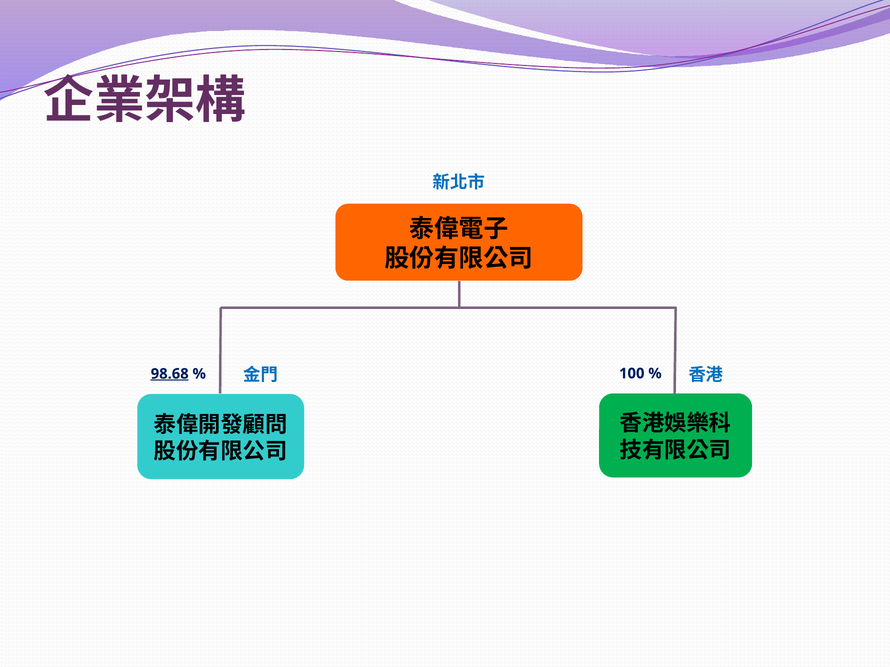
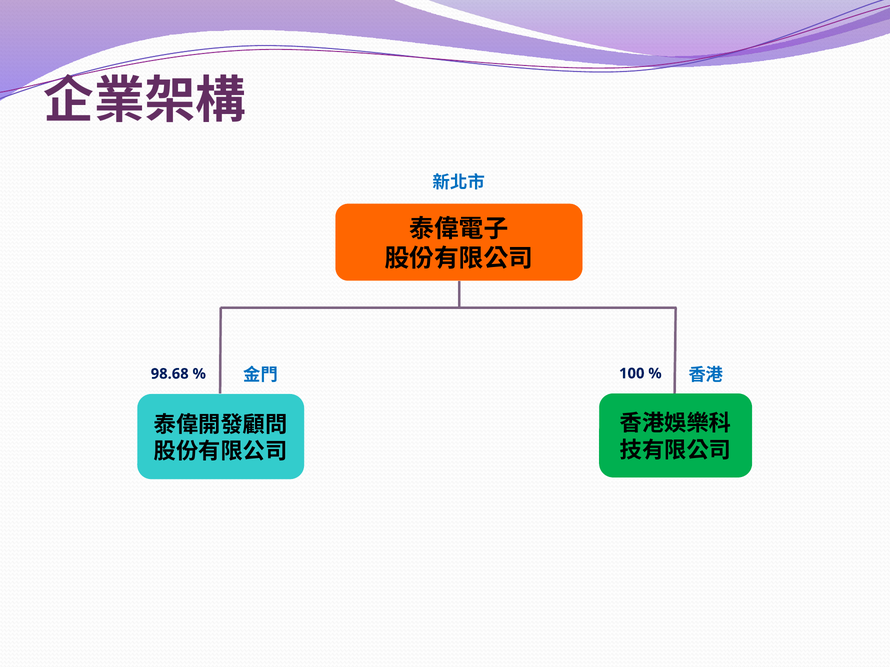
98.68 underline: present -> none
